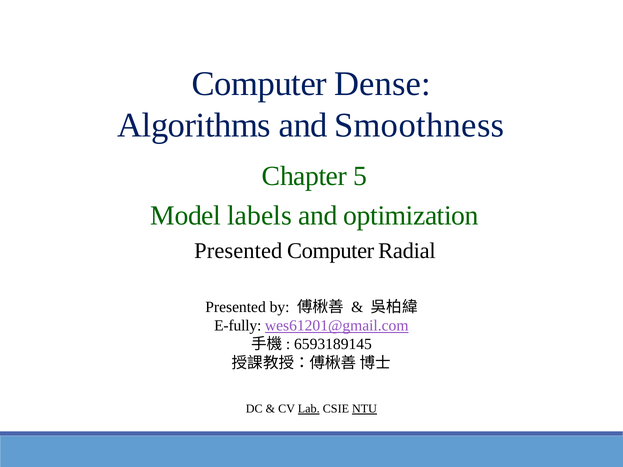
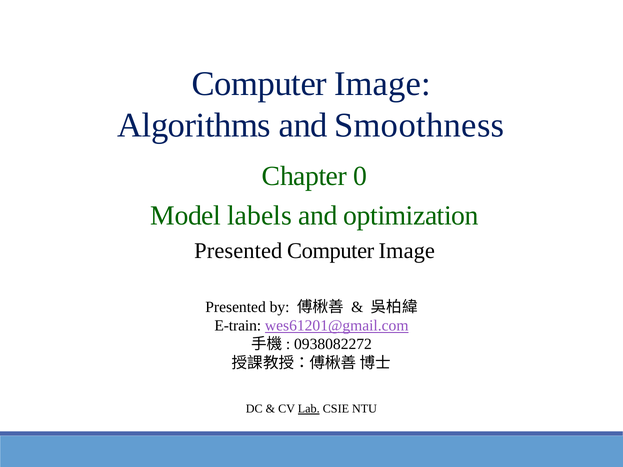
Dense at (383, 84): Dense -> Image
5: 5 -> 0
Radial at (407, 251): Radial -> Image
E-fully: E-fully -> E-train
6593189145: 6593189145 -> 0938082272
NTU underline: present -> none
